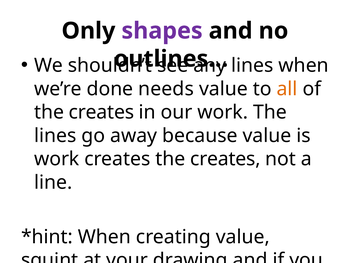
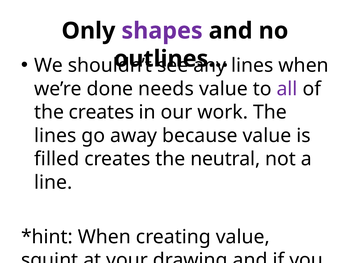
all colour: orange -> purple
work at (57, 159): work -> filled
creates the creates: creates -> neutral
